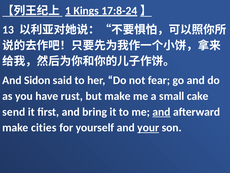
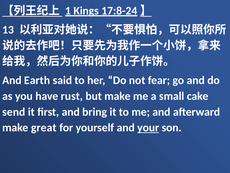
Sidon: Sidon -> Earth
and at (161, 112) underline: present -> none
cities: cities -> great
